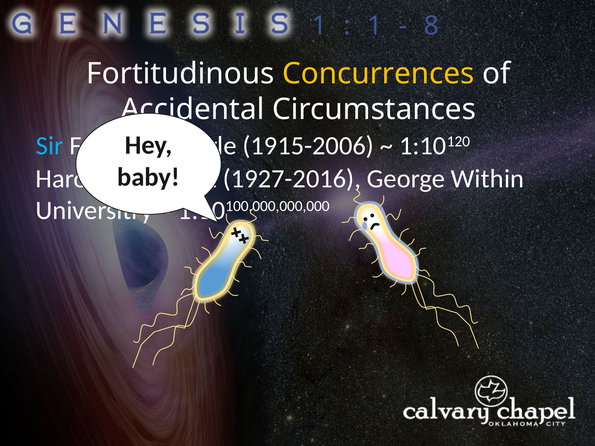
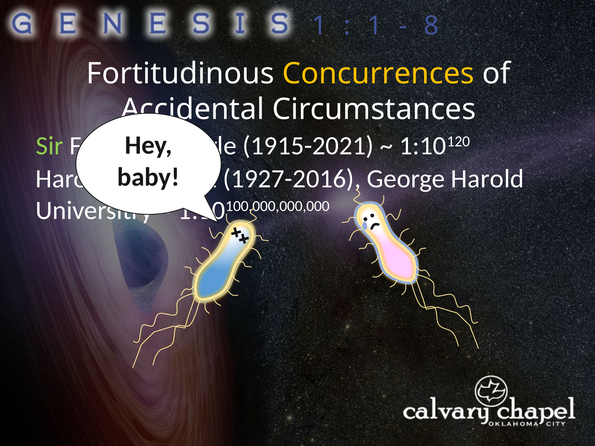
Sir colour: light blue -> light green
1915-2006: 1915-2006 -> 1915-2021
Within at (488, 179): Within -> Harold
